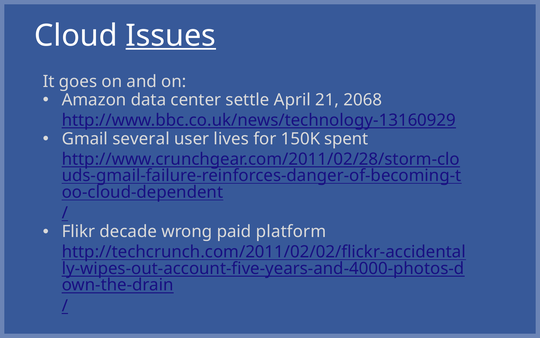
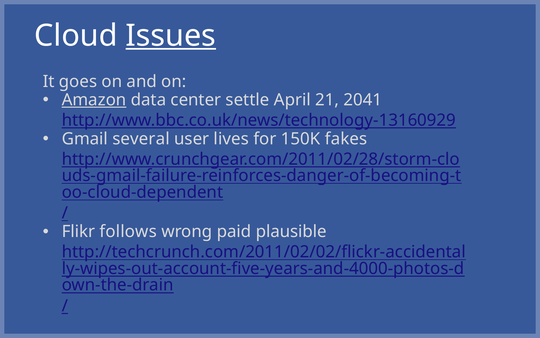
Amazon underline: none -> present
2068: 2068 -> 2041
spent: spent -> fakes
decade: decade -> follows
platform: platform -> plausible
